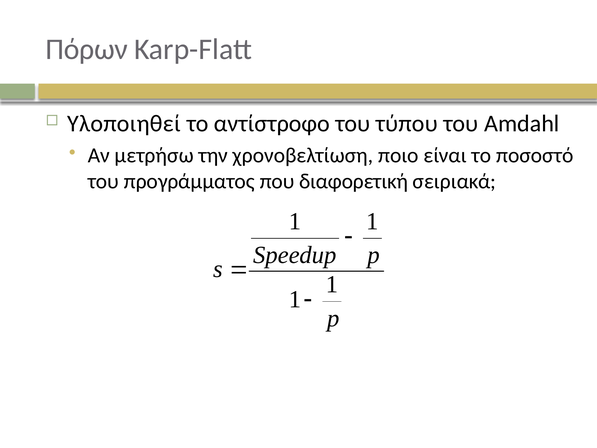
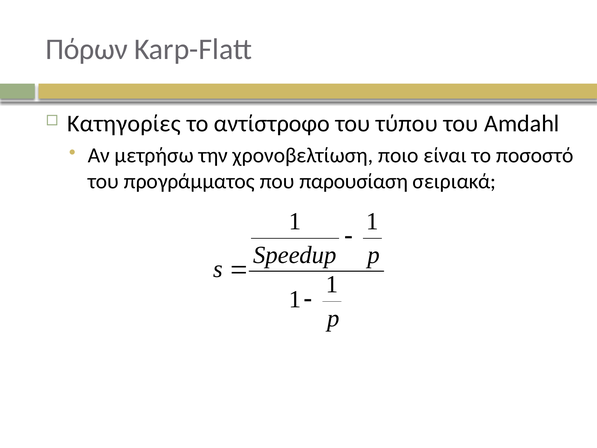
Υλοποιηθεί: Υλοποιηθεί -> Κατηγορίες
διαφορετική: διαφορετική -> παρουσίαση
